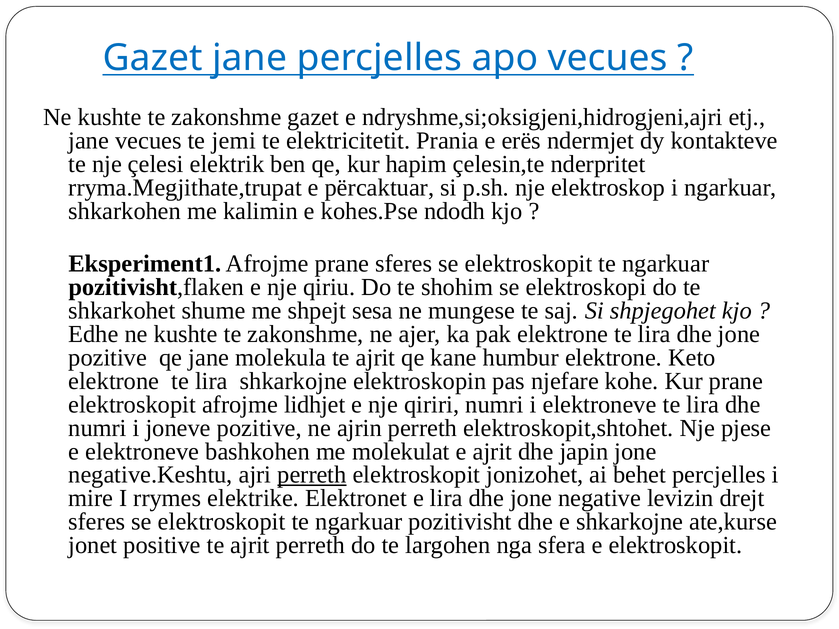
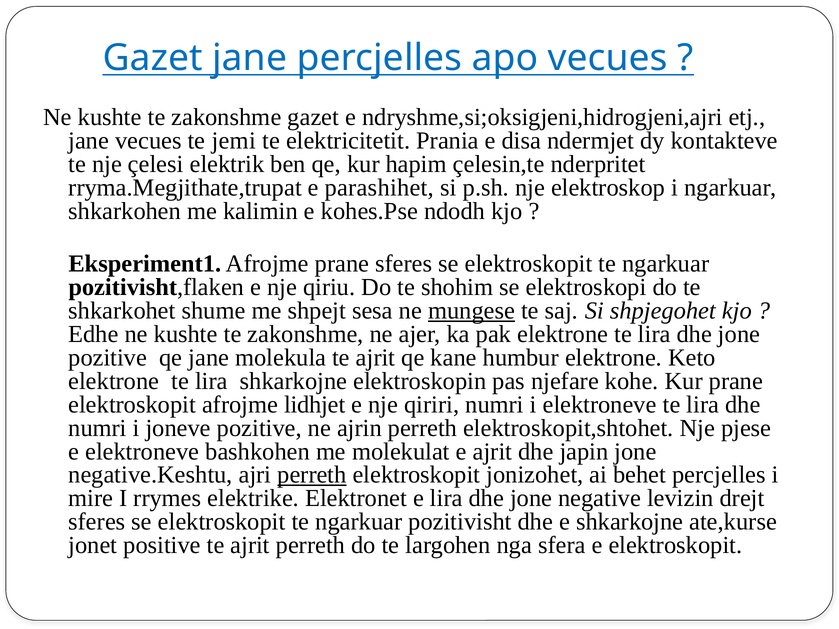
erës: erës -> disa
përcaktuar: përcaktuar -> parashihet
mungese underline: none -> present
